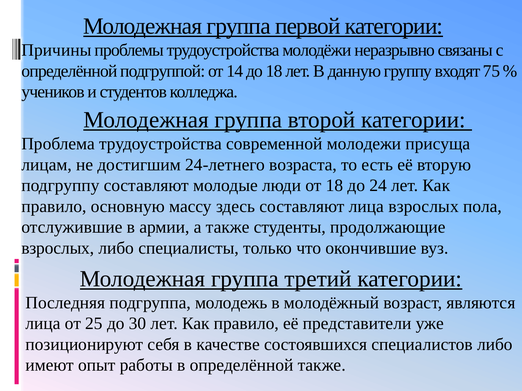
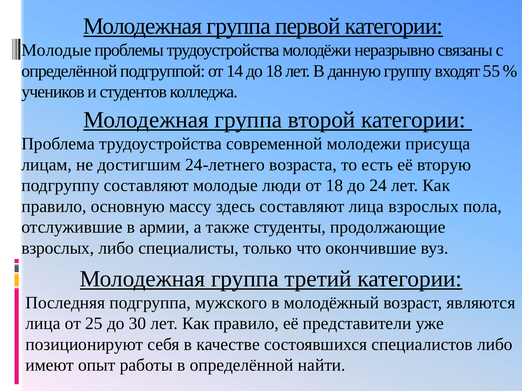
Причины at (57, 50): Причины -> Молодые
75: 75 -> 55
молодежь: молодежь -> мужского
определённой также: также -> найти
